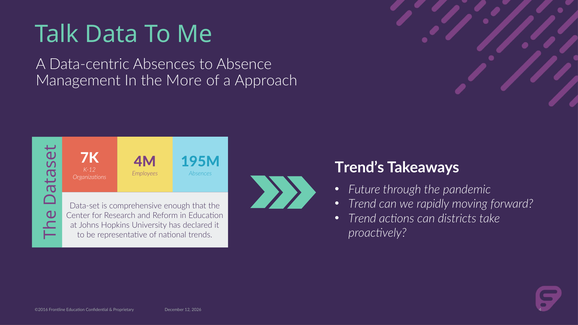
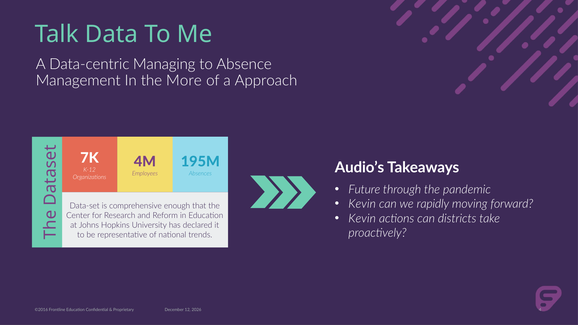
Data-centric Absences: Absences -> Managing
Trend’s: Trend’s -> Audio’s
Trend at (362, 204): Trend -> Kevin
Trend at (362, 219): Trend -> Kevin
